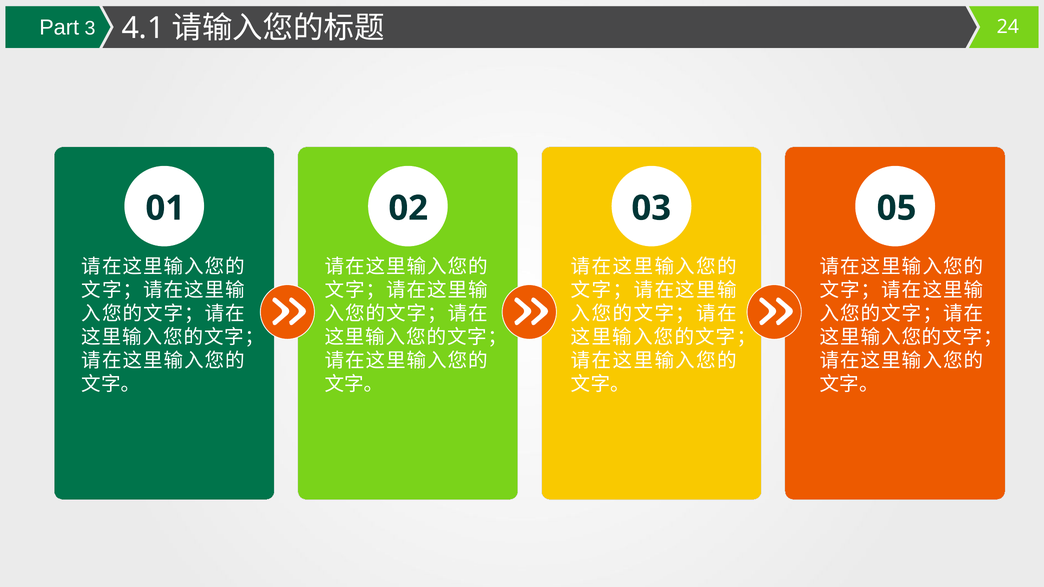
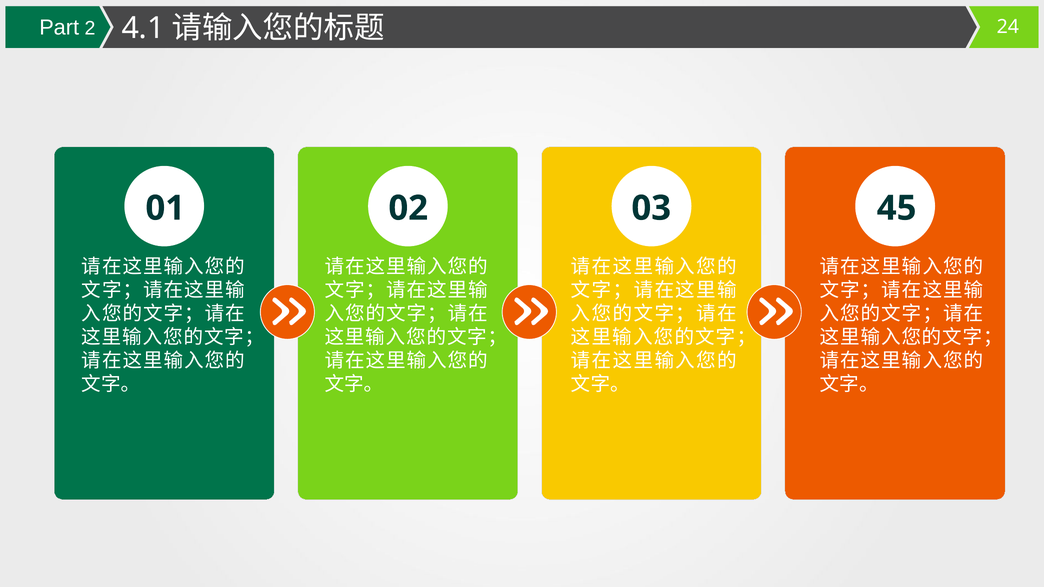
3: 3 -> 2
05: 05 -> 45
